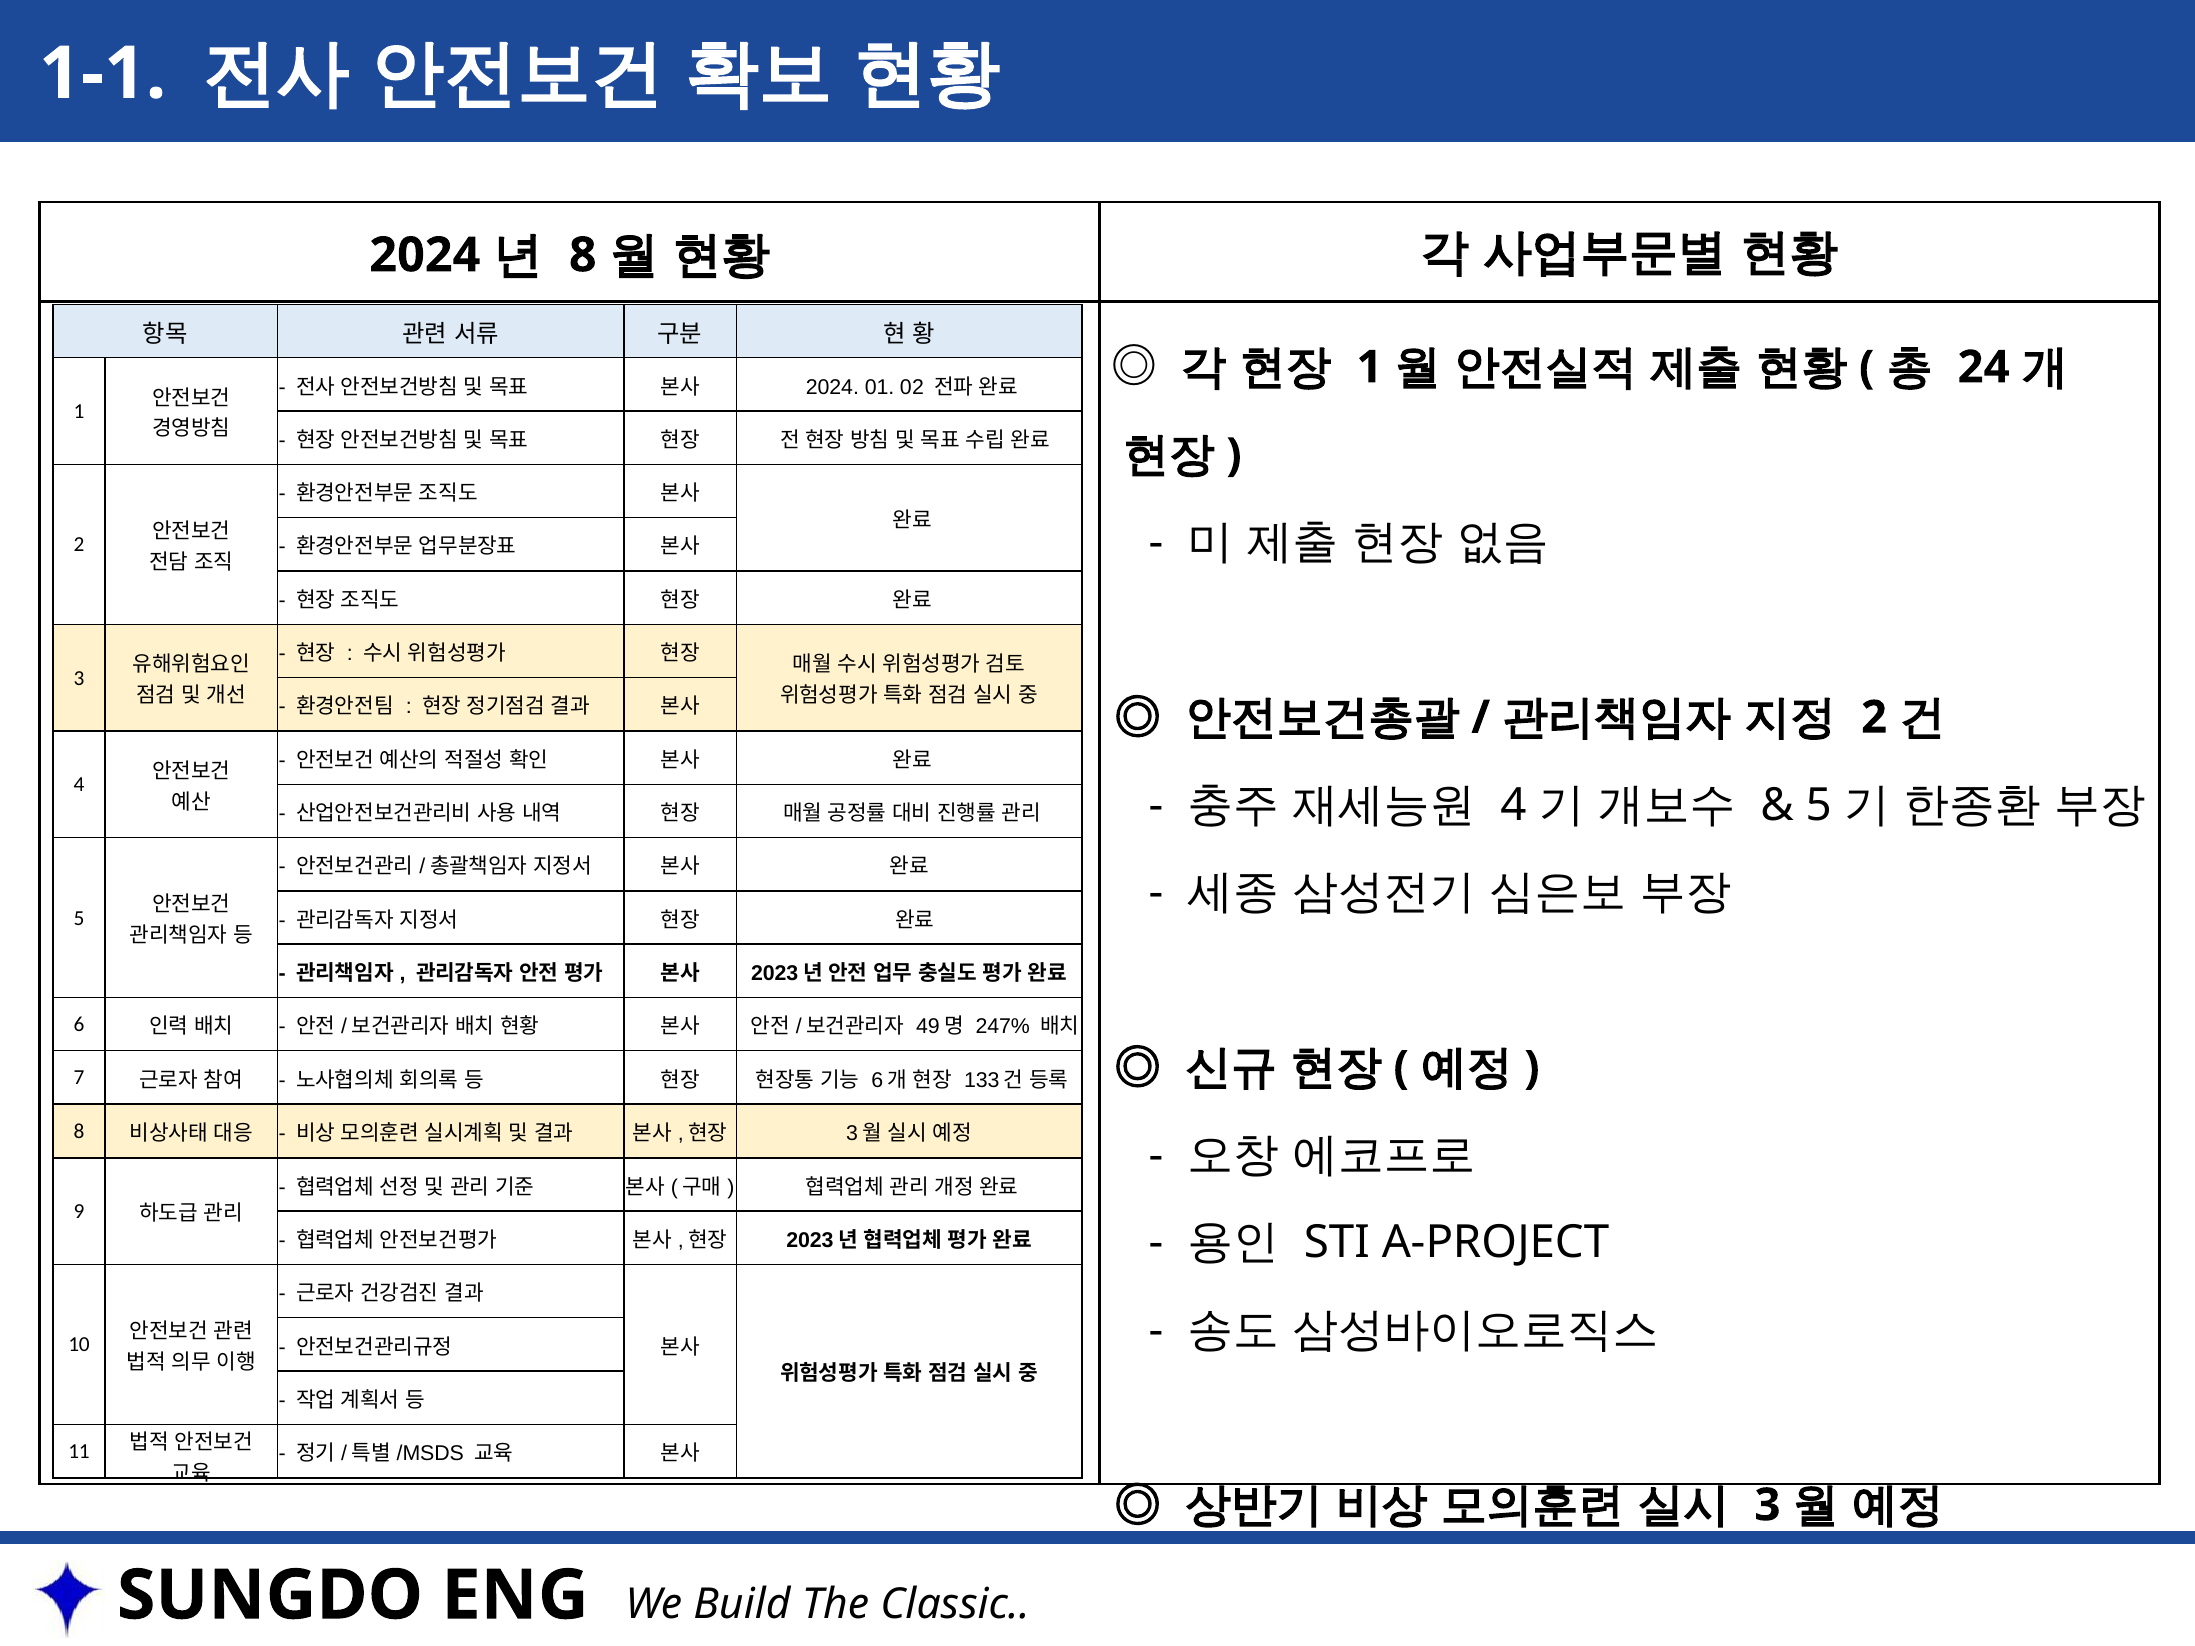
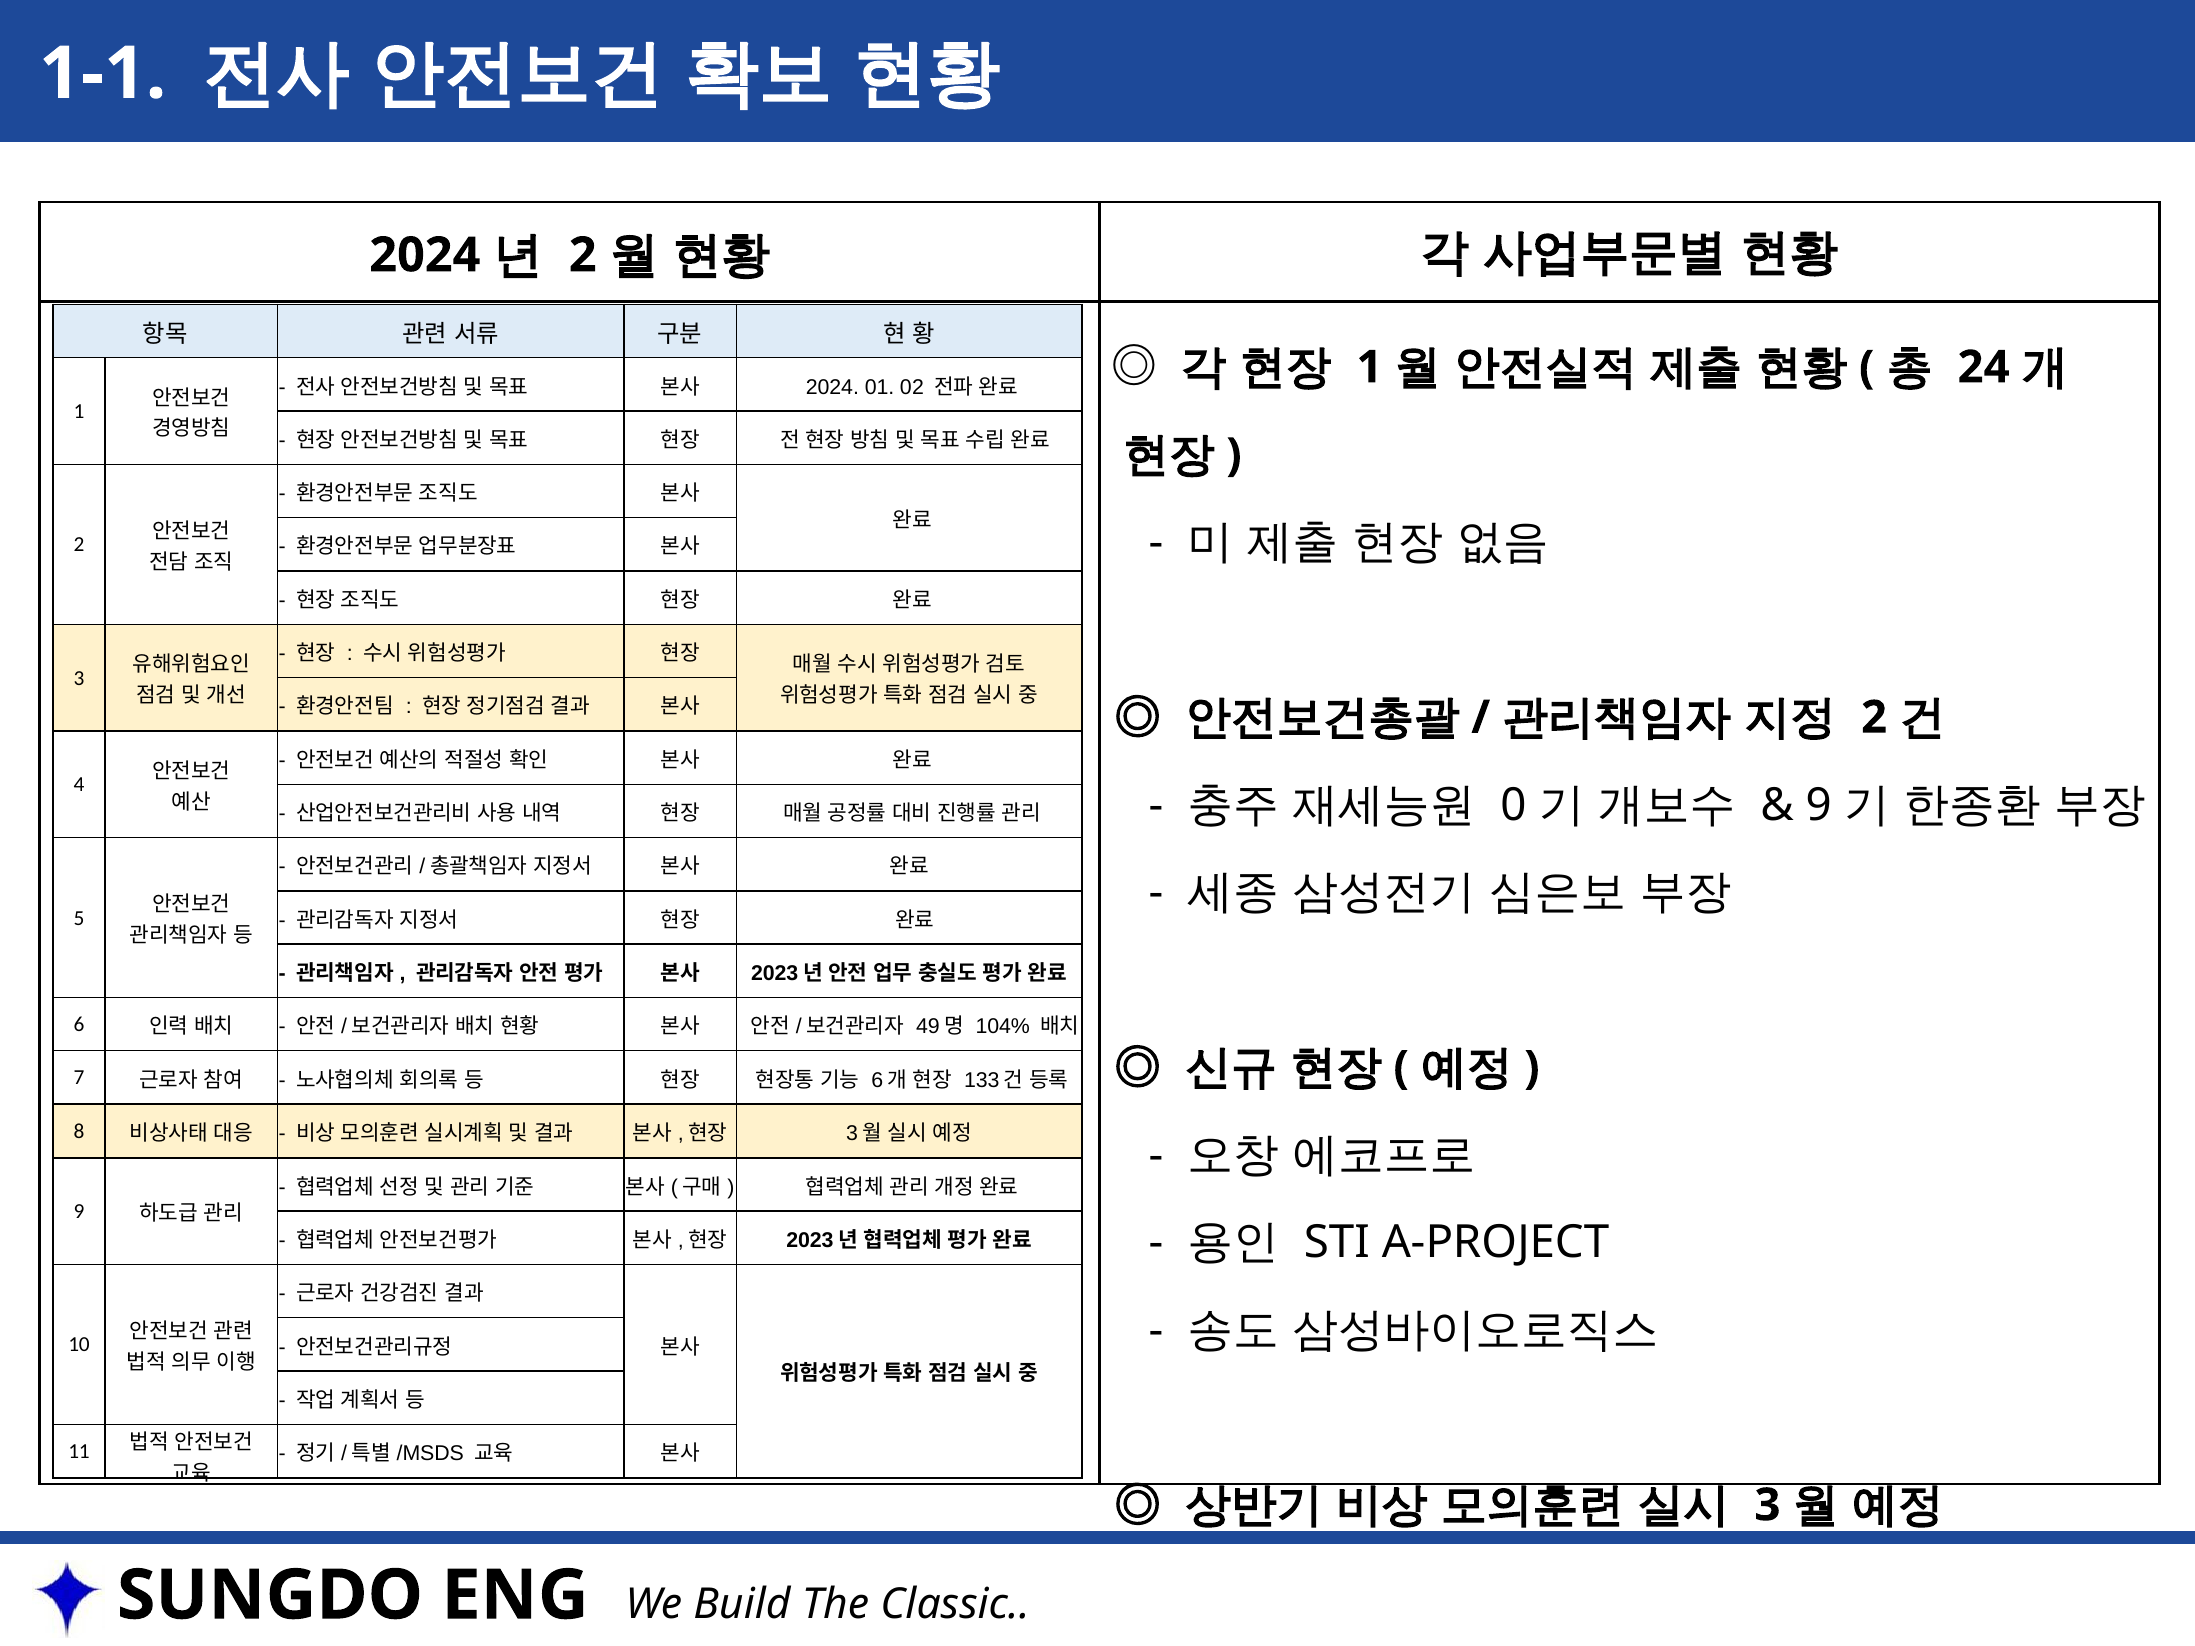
8 at (583, 255): 8 -> 2
4 at (1513, 805): 4 -> 0
5 at (1819, 805): 5 -> 9
247%: 247% -> 104%
